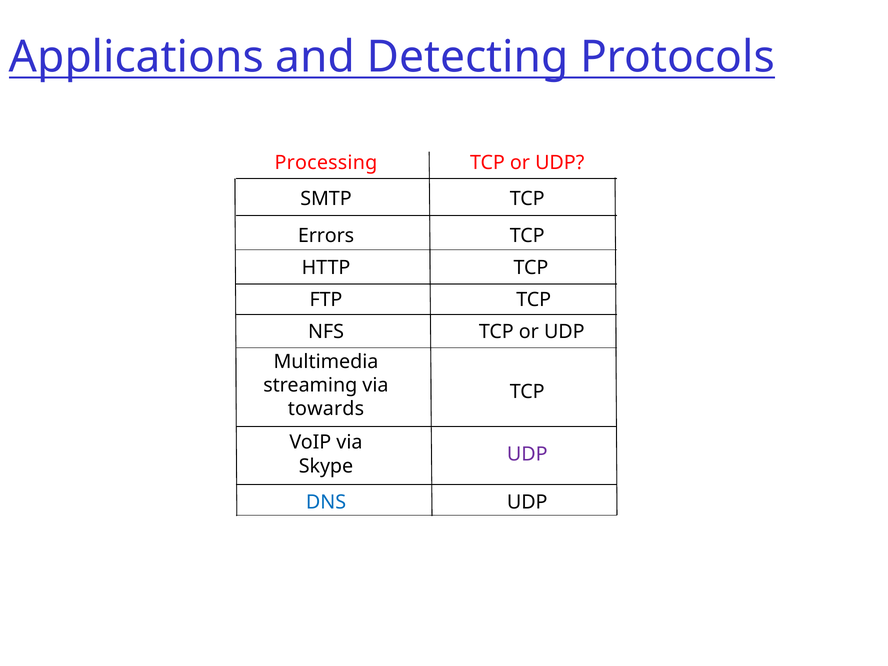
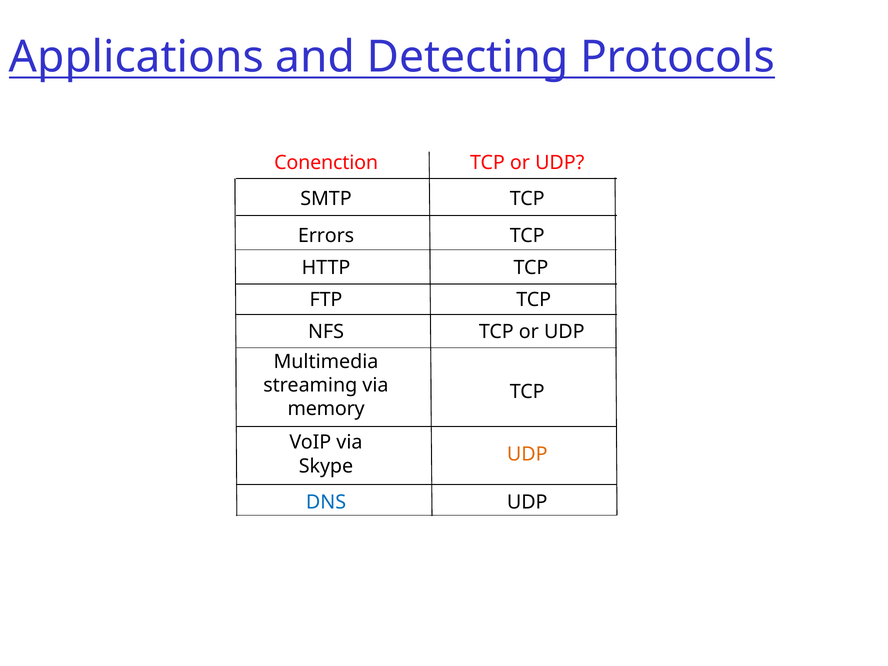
Processing: Processing -> Conenction
towards: towards -> memory
UDP at (527, 454) colour: purple -> orange
